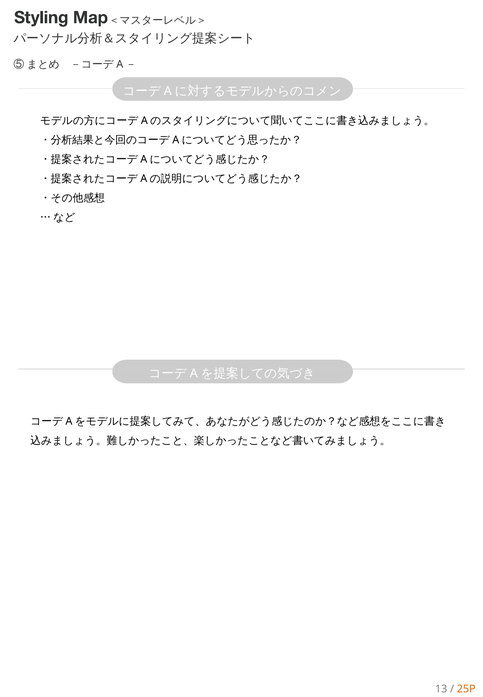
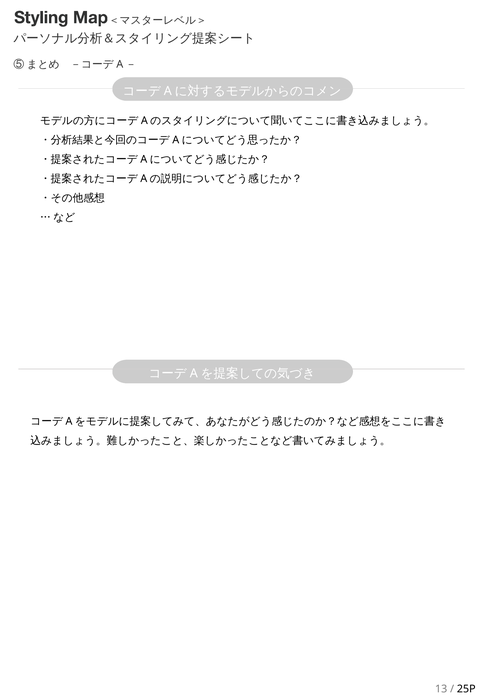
25P colour: orange -> black
